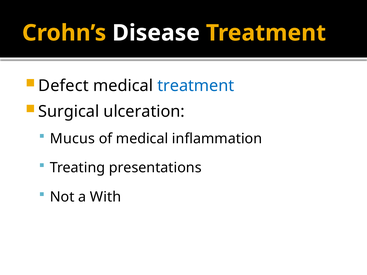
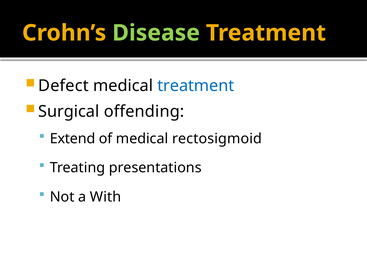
Disease colour: white -> light green
ulceration: ulceration -> offending
Mucus: Mucus -> Extend
inflammation: inflammation -> rectosigmoid
